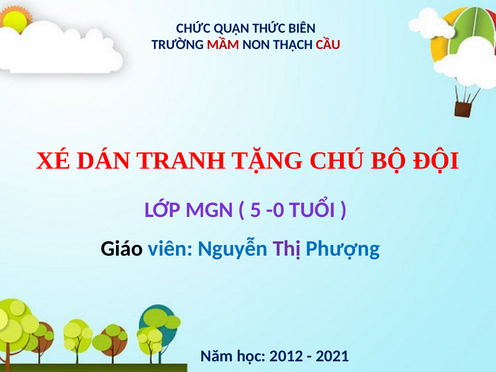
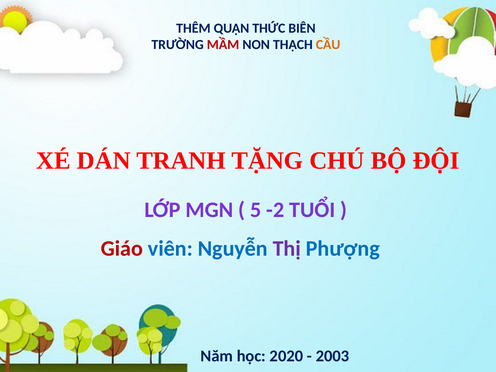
CHỨC: CHỨC -> THÊM
CẦU colour: red -> orange
-0: -0 -> -2
Giáo colour: black -> red
2012: 2012 -> 2020
2021: 2021 -> 2003
